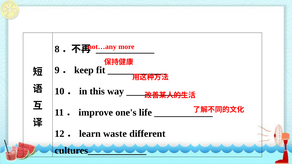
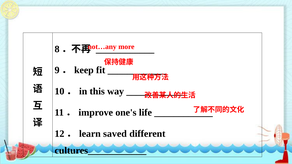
waste: waste -> saved
